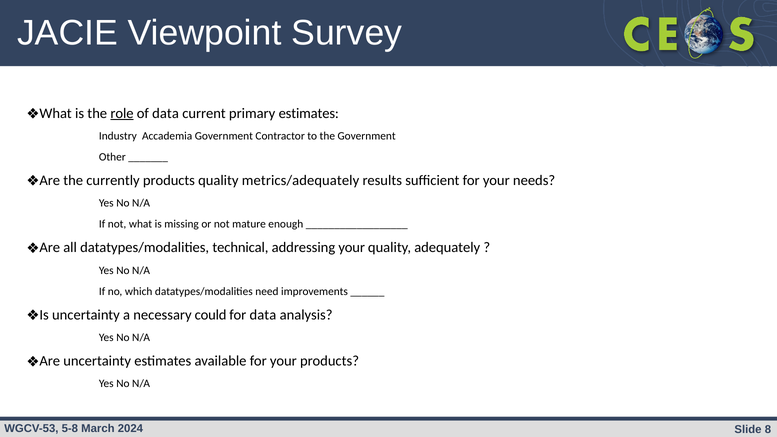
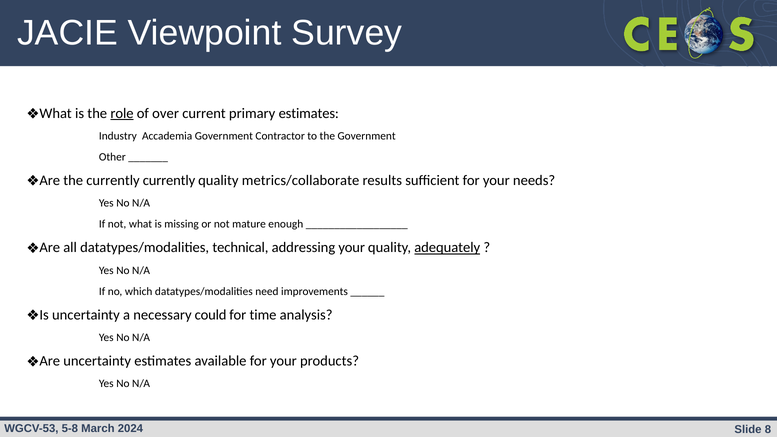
of data: data -> over
currently products: products -> currently
metrics/adequately: metrics/adequately -> metrics/collaborate
adequately underline: none -> present
for data: data -> time
